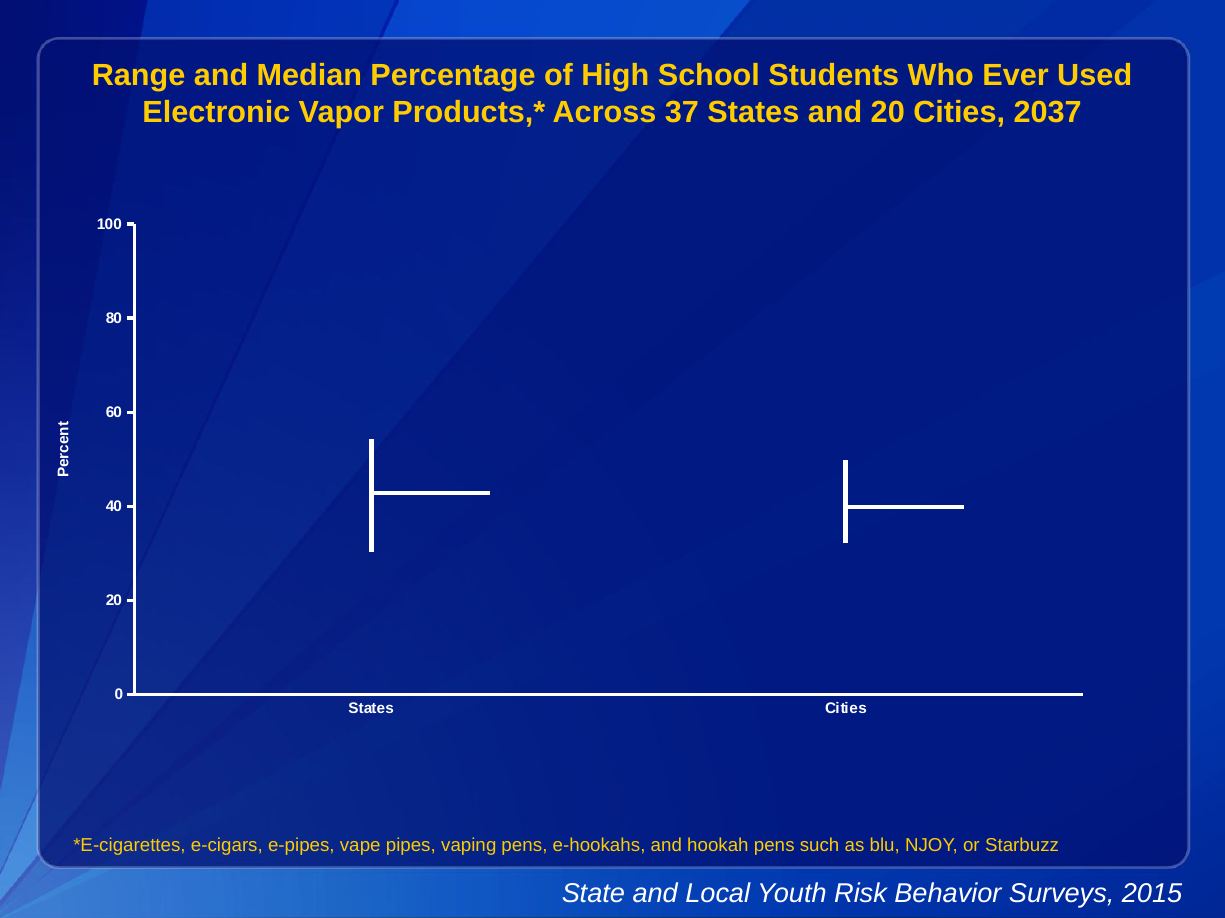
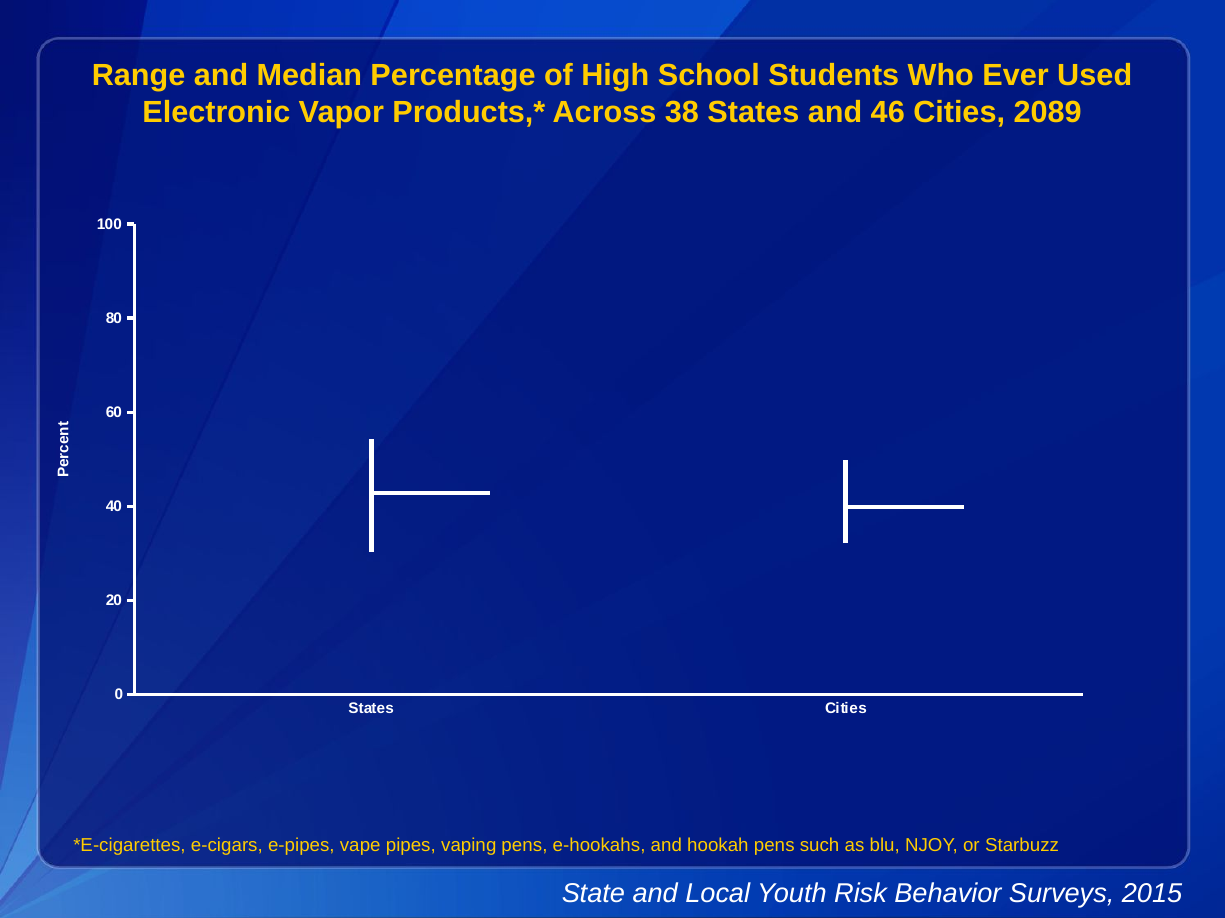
37: 37 -> 38
and 20: 20 -> 46
2037: 2037 -> 2089
